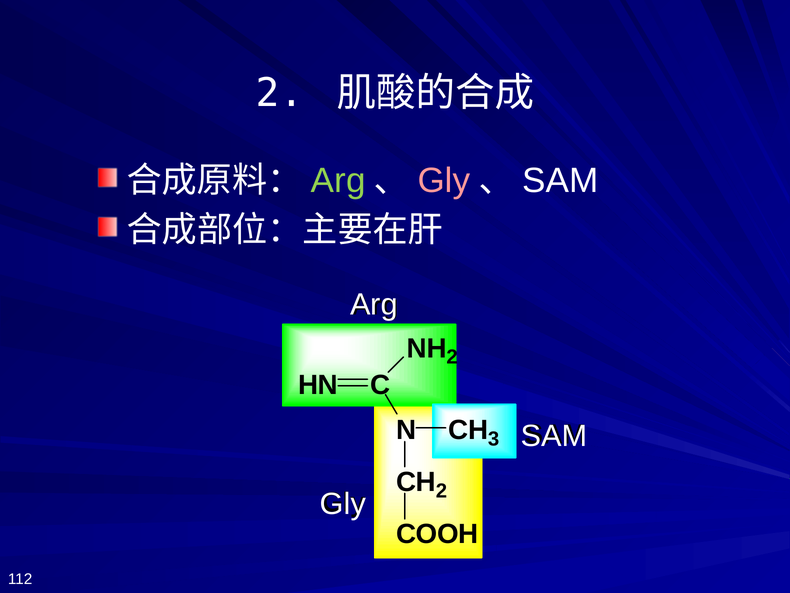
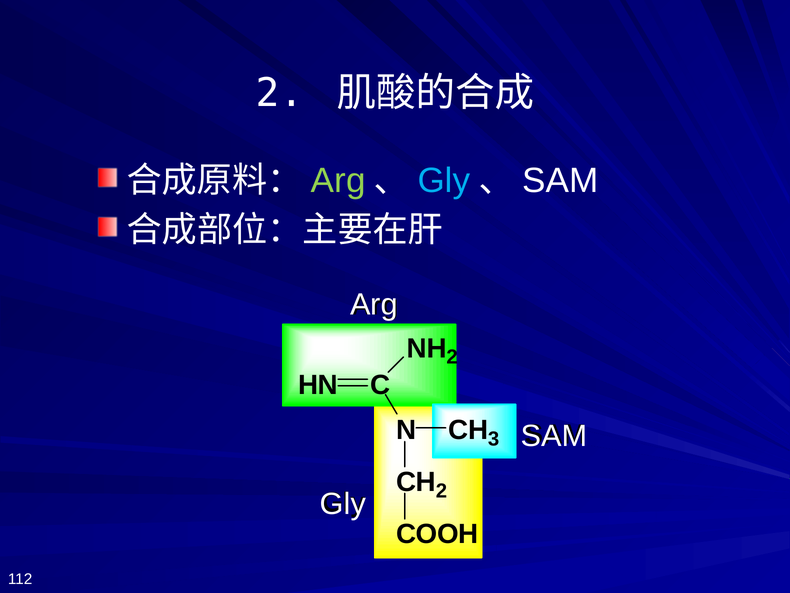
Gly at (444, 181) colour: pink -> light blue
